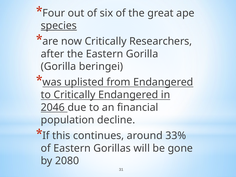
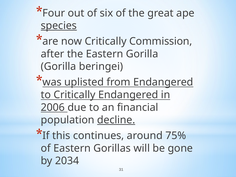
Researchers: Researchers -> Commission
2046: 2046 -> 2006
decline underline: none -> present
33%: 33% -> 75%
2080: 2080 -> 2034
